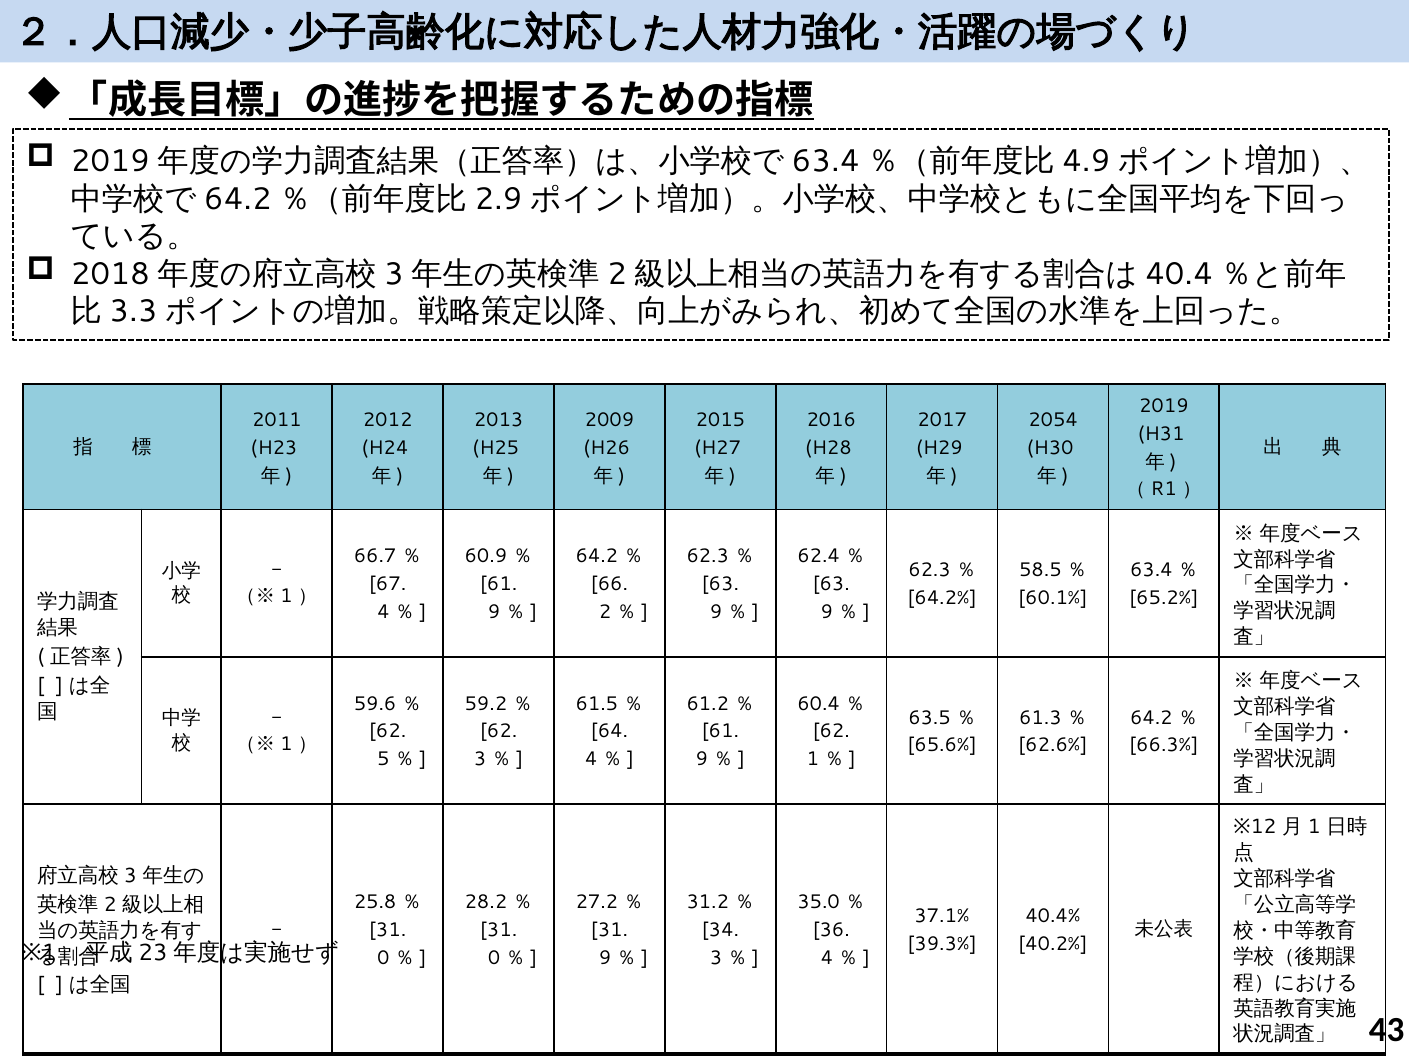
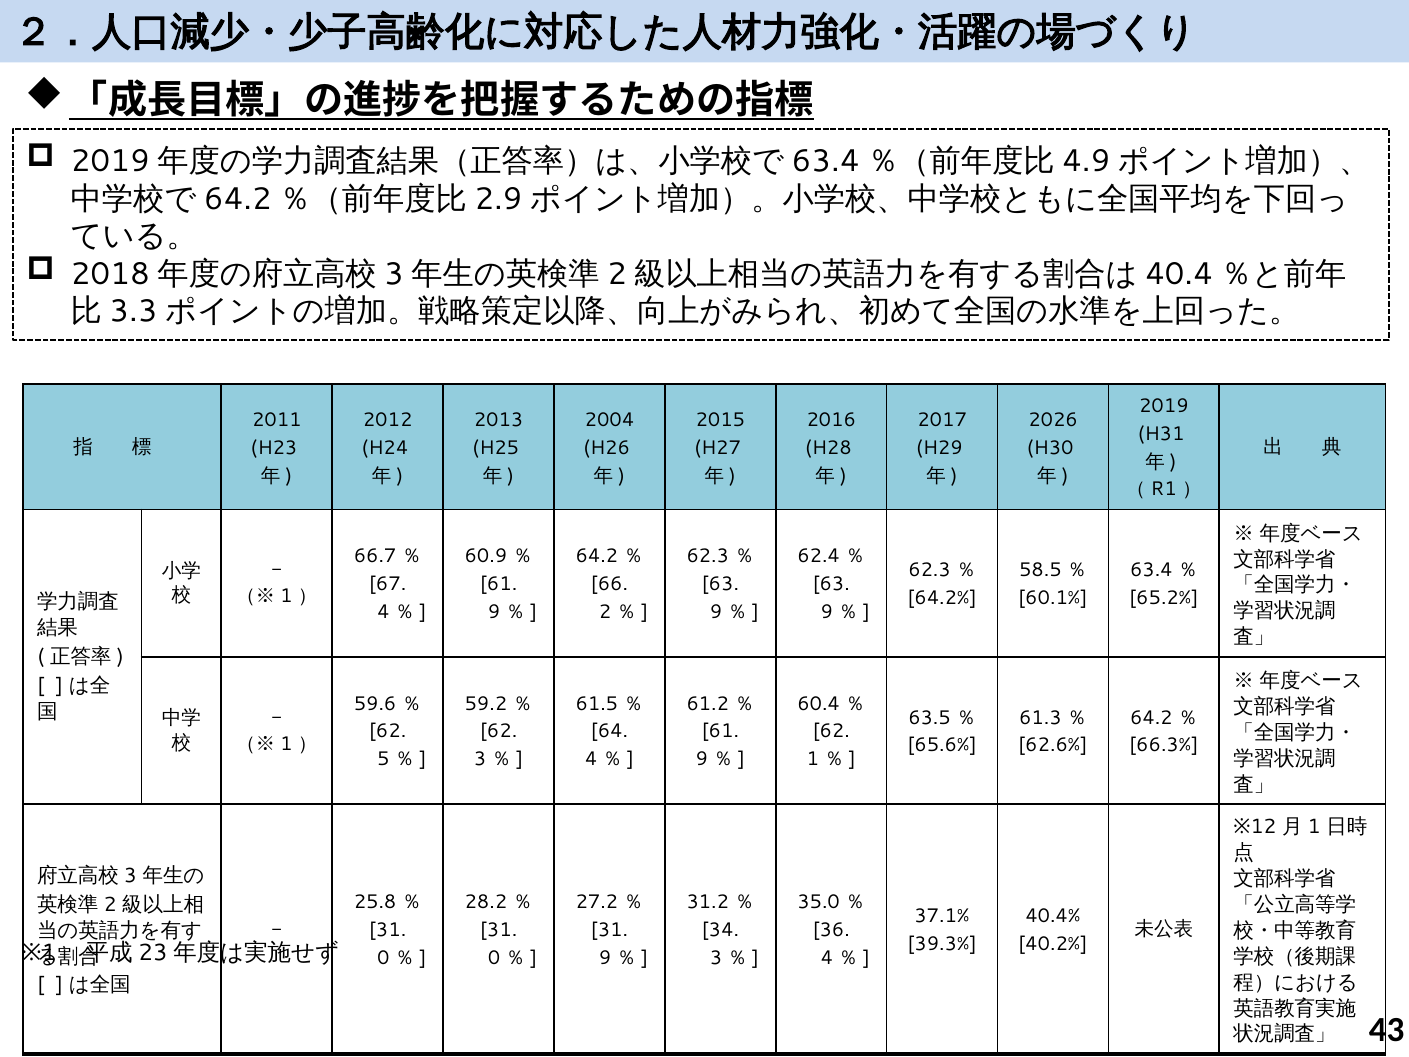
2009: 2009 -> 2004
2054: 2054 -> 2026
